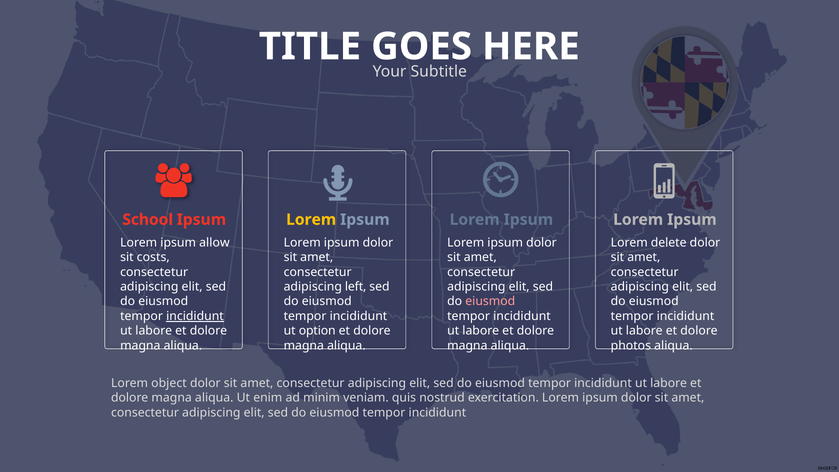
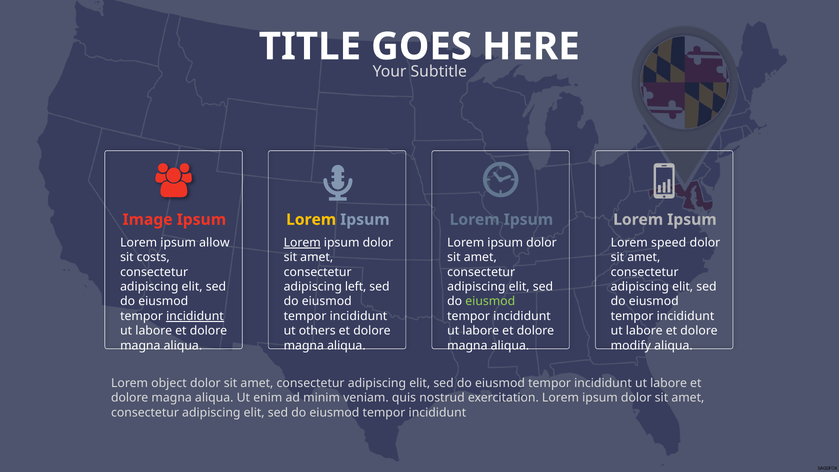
School: School -> Image
Lorem at (302, 243) underline: none -> present
delete: delete -> speed
eiusmod at (490, 301) colour: pink -> light green
option: option -> others
photos: photos -> modify
